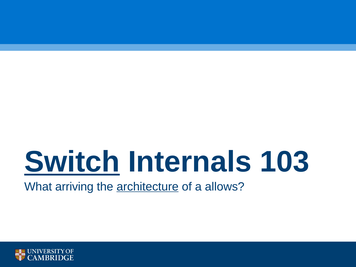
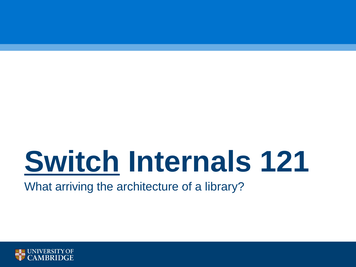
103: 103 -> 121
architecture underline: present -> none
allows: allows -> library
